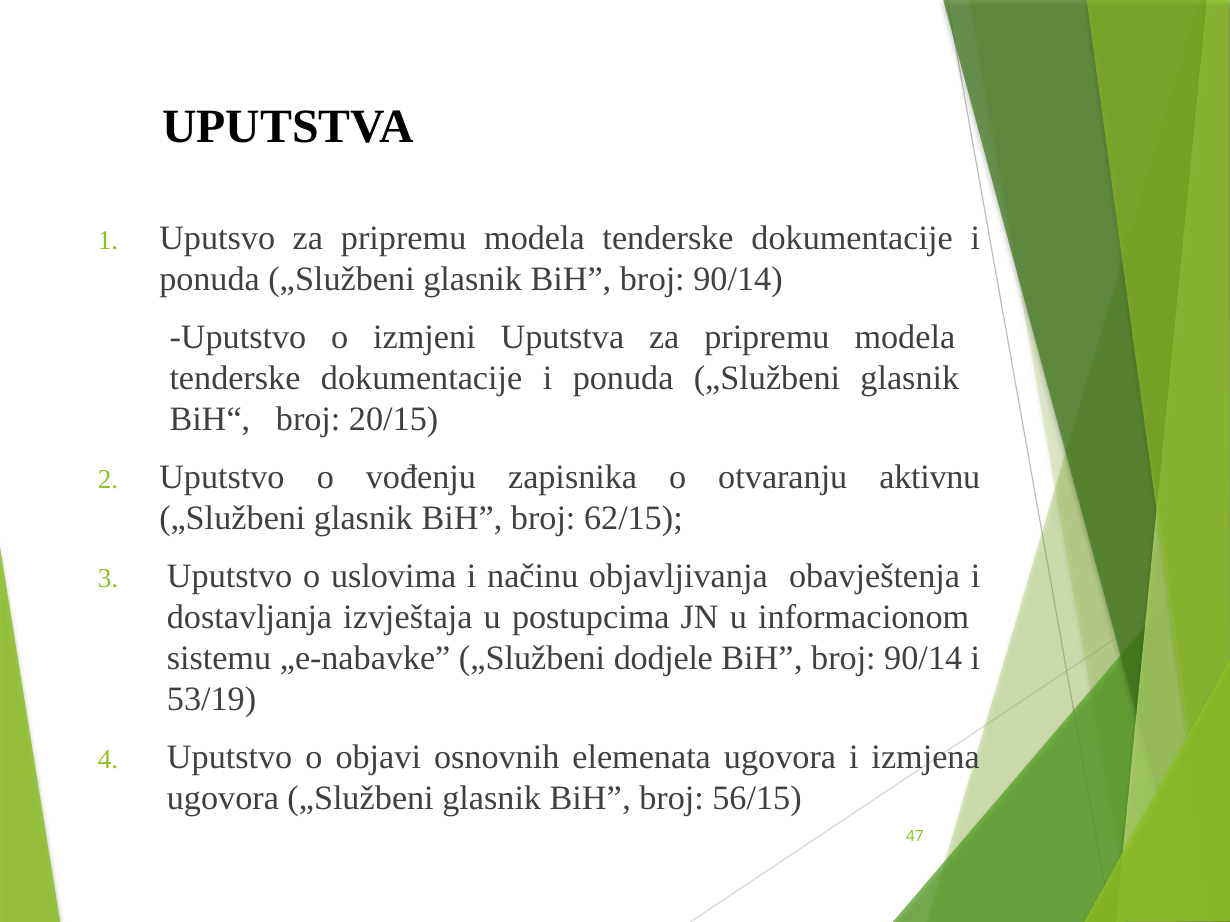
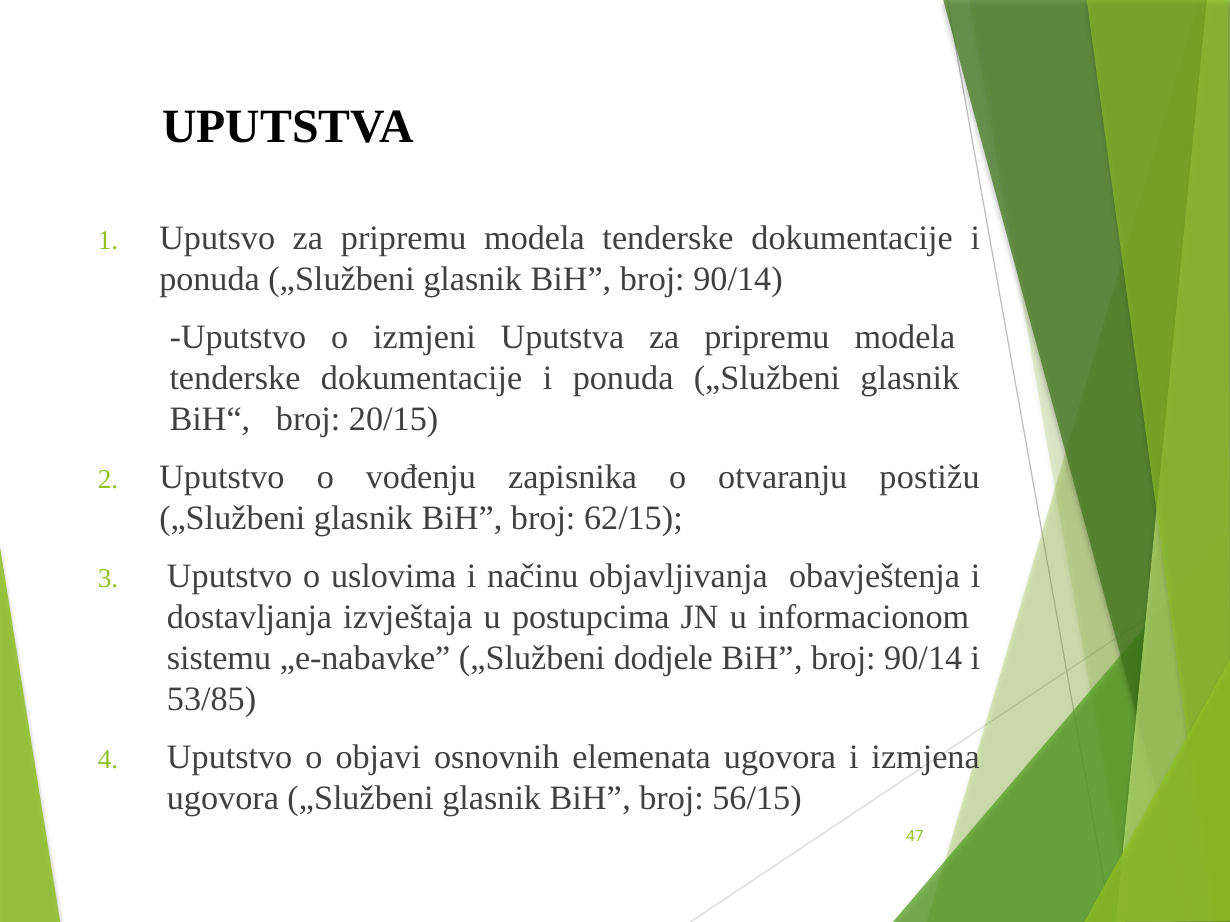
aktivnu: aktivnu -> postižu
53/19: 53/19 -> 53/85
